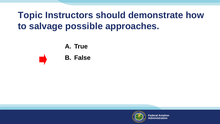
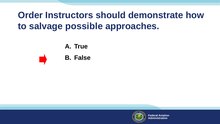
Topic: Topic -> Order
